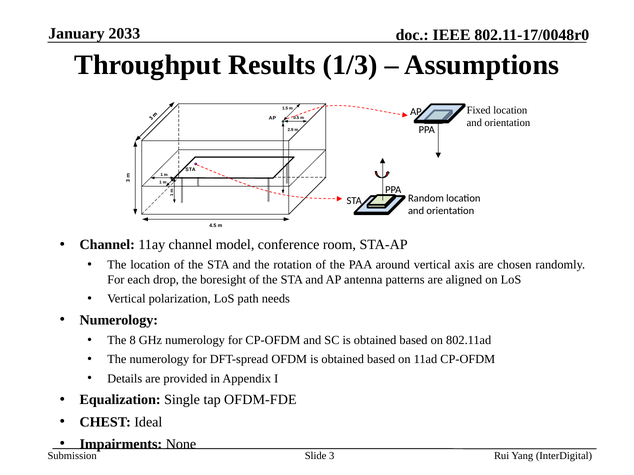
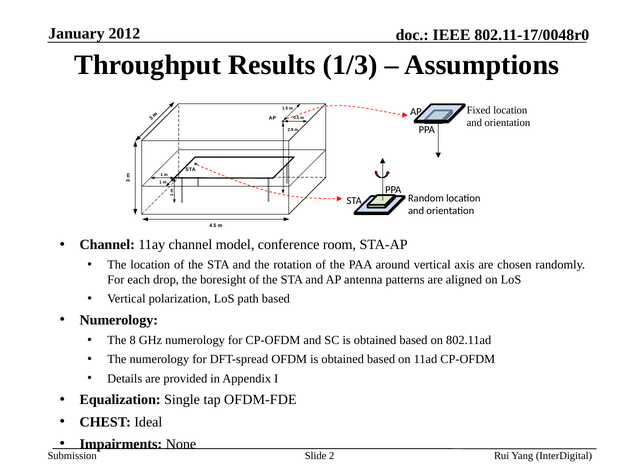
2033: 2033 -> 2012
path needs: needs -> based
Slide 3: 3 -> 2
